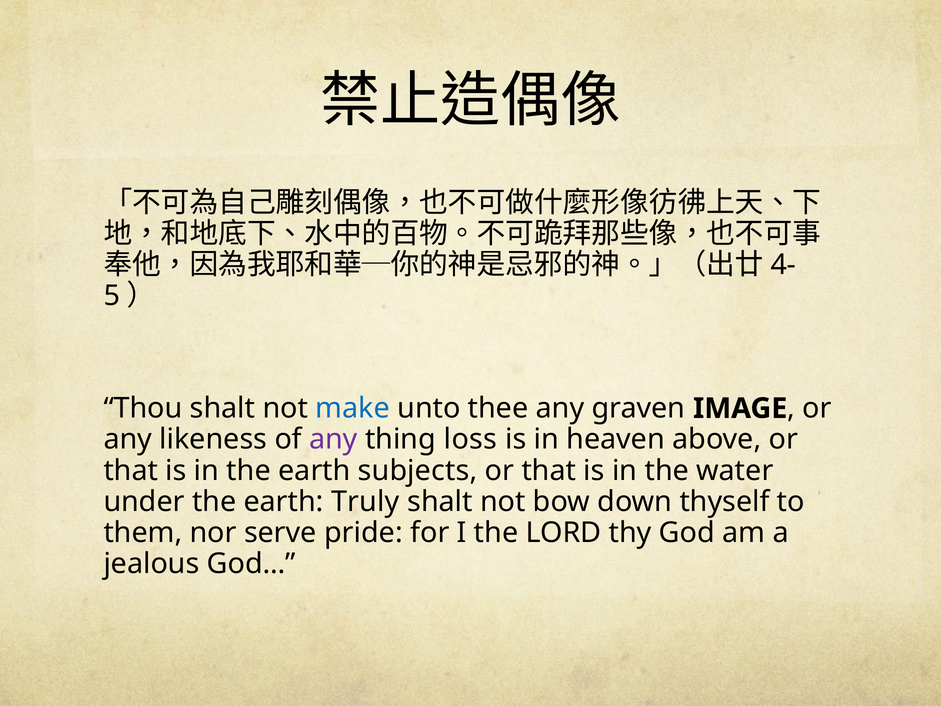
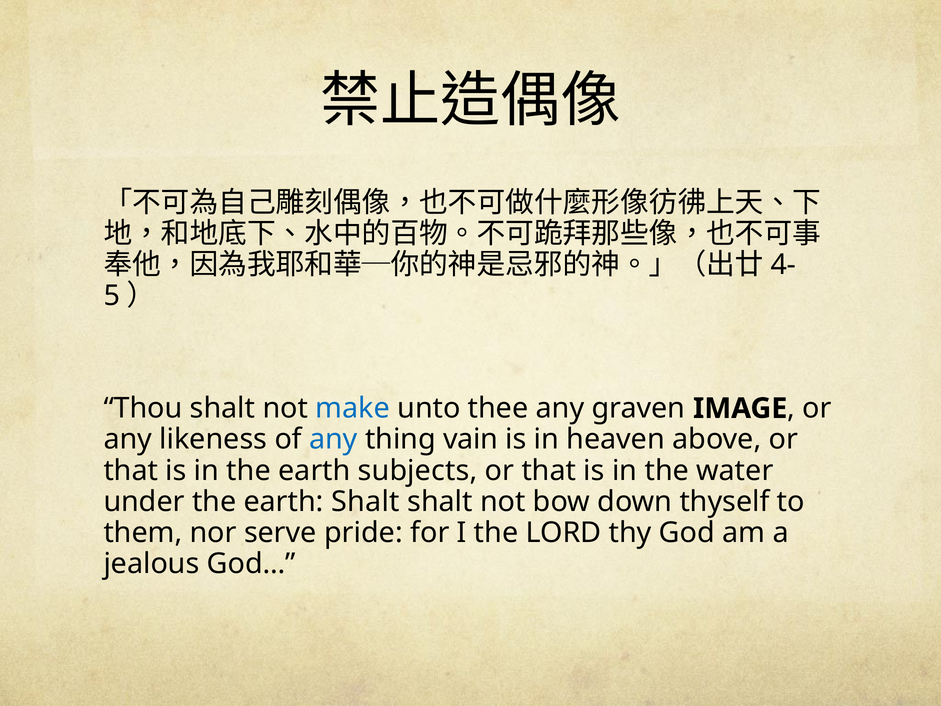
any at (333, 439) colour: purple -> blue
loss: loss -> vain
earth Truly: Truly -> Shalt
